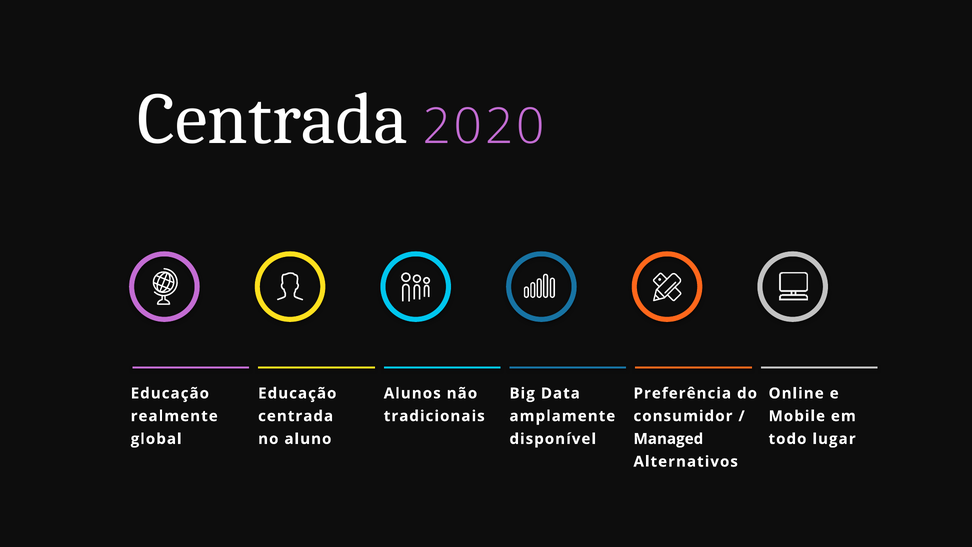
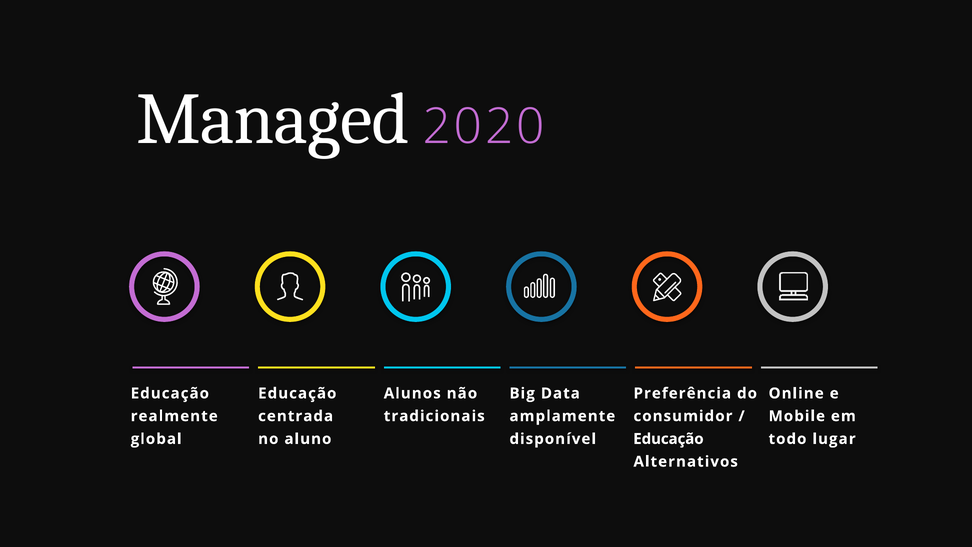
Centrada at (273, 119): Centrada -> Managed
Managed at (668, 439): Managed -> Educação
